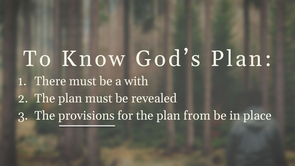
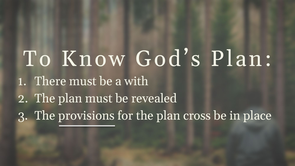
from: from -> cross
